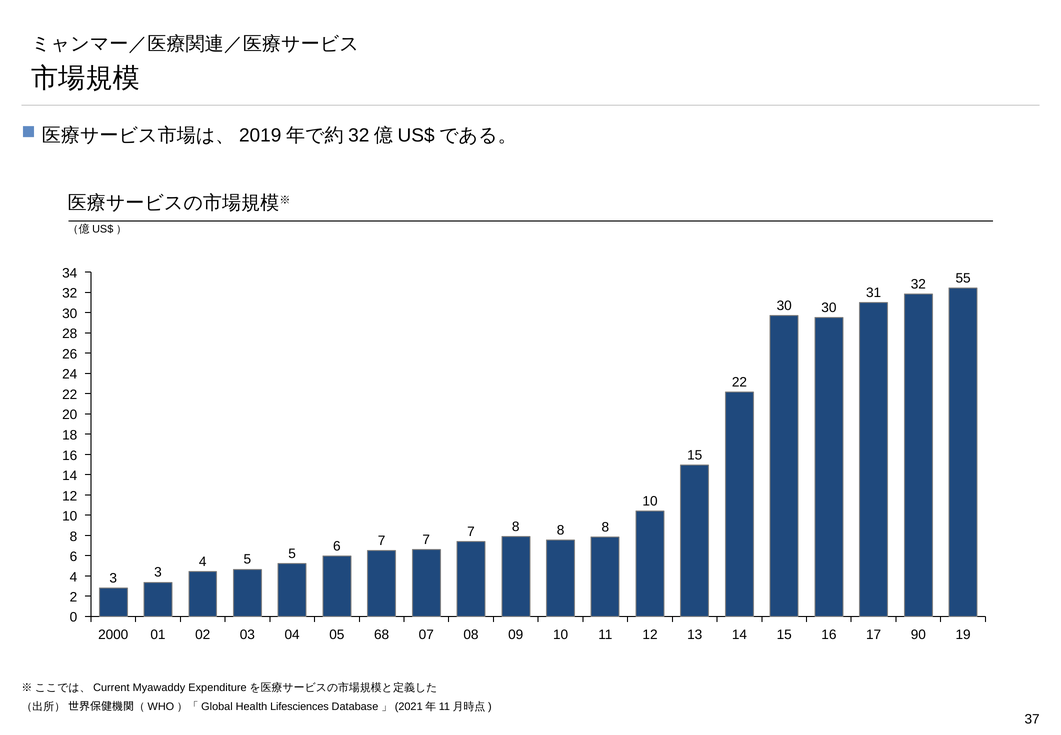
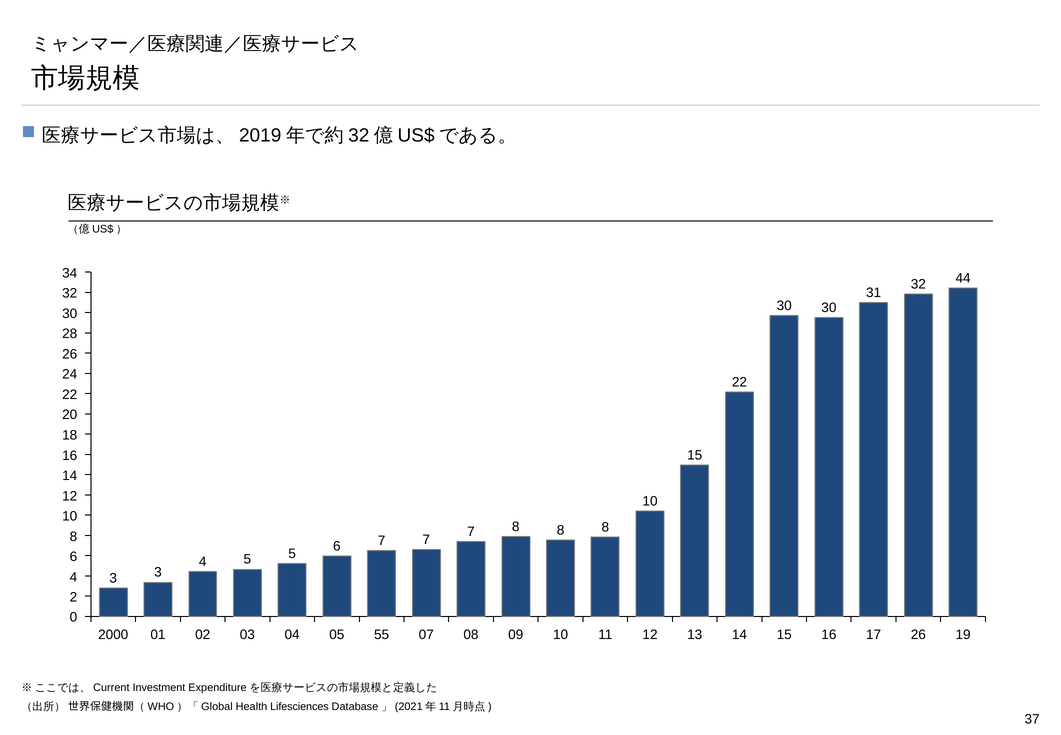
55: 55 -> 44
68: 68 -> 55
17 90: 90 -> 26
Myawaddy: Myawaddy -> Investment
